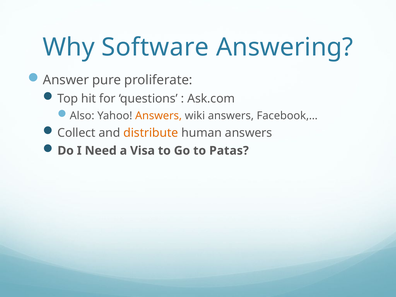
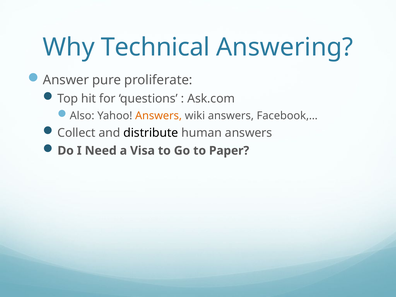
Software: Software -> Technical
distribute colour: orange -> black
Patas: Patas -> Paper
